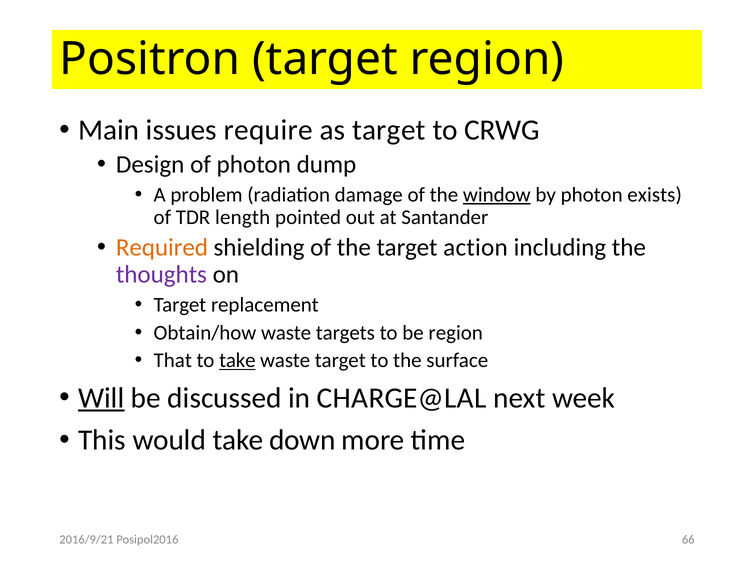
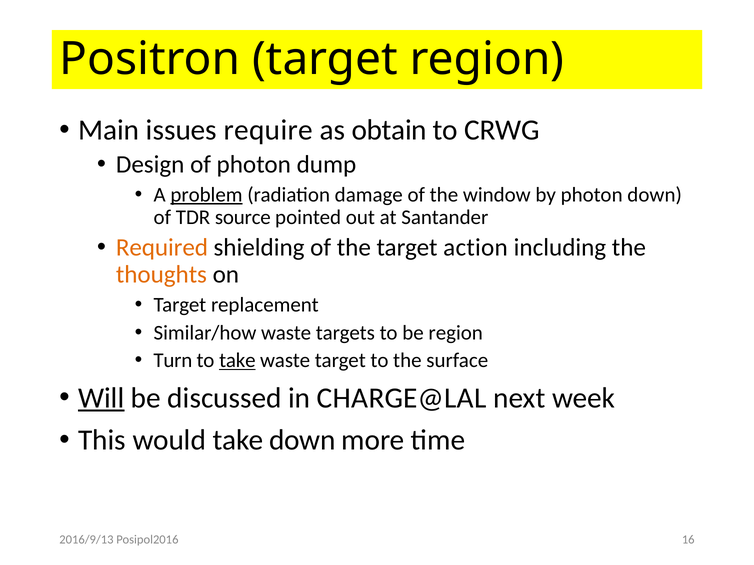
as target: target -> obtain
problem underline: none -> present
window underline: present -> none
photon exists: exists -> down
length: length -> source
thoughts colour: purple -> orange
Obtain/how: Obtain/how -> Similar/how
That: That -> Turn
2016/9/21: 2016/9/21 -> 2016/9/13
66: 66 -> 16
